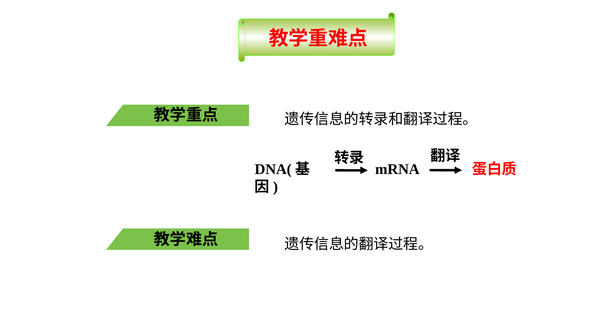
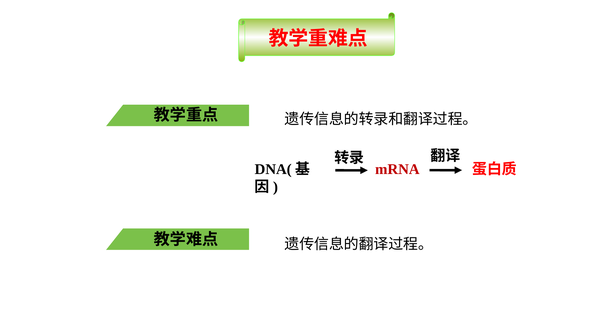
mRNA colour: black -> red
